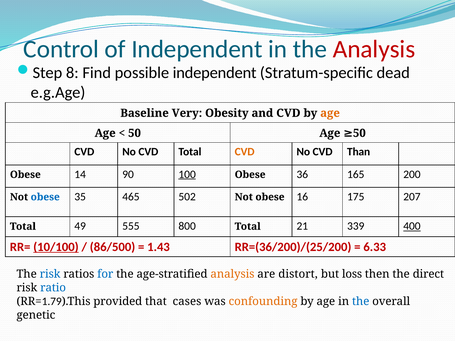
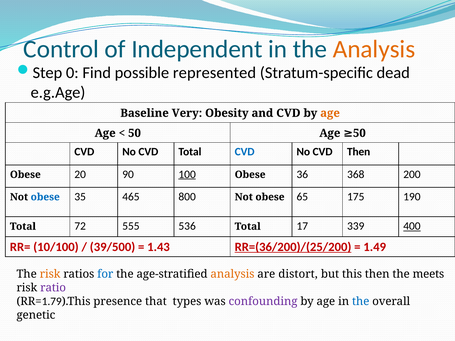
Analysis at (374, 49) colour: red -> orange
8: 8 -> 0
possible independent: independent -> represented
CVD at (245, 152) colour: orange -> blue
CVD Than: Than -> Then
14: 14 -> 20
165: 165 -> 368
502: 502 -> 800
16: 16 -> 65
207: 207 -> 190
49: 49 -> 72
800: 800 -> 536
21: 21 -> 17
10/100 underline: present -> none
86/500: 86/500 -> 39/500
RR=(36/200)/(25/200 underline: none -> present
6.33: 6.33 -> 1.49
risk at (50, 274) colour: blue -> orange
loss: loss -> this
direct: direct -> meets
ratio colour: blue -> purple
provided: provided -> presence
cases: cases -> types
confounding colour: orange -> purple
